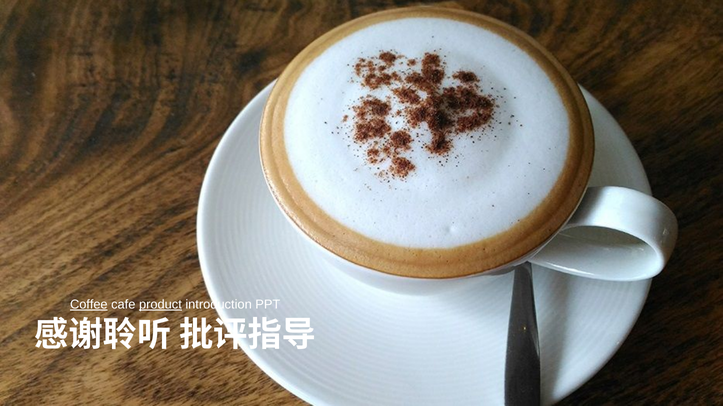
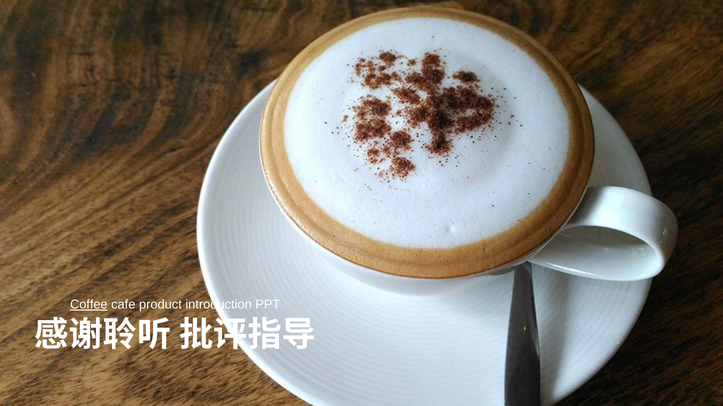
product underline: present -> none
